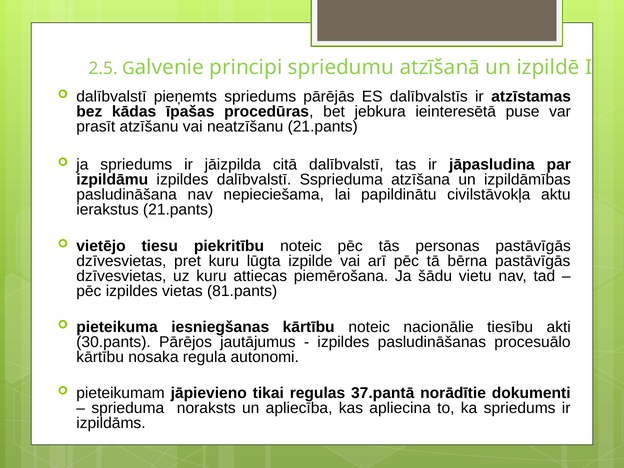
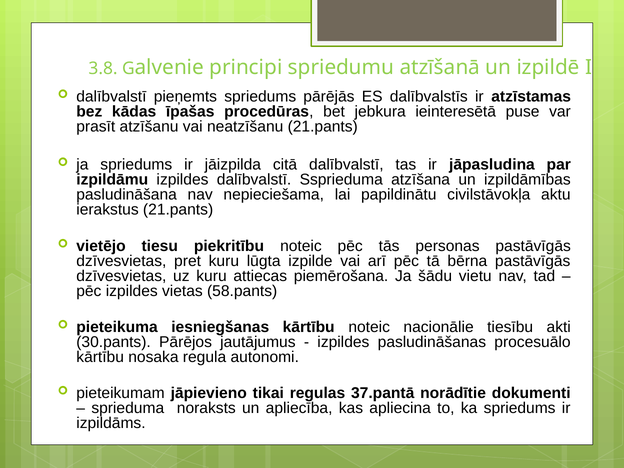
2.5: 2.5 -> 3.8
81.pants: 81.pants -> 58.pants
